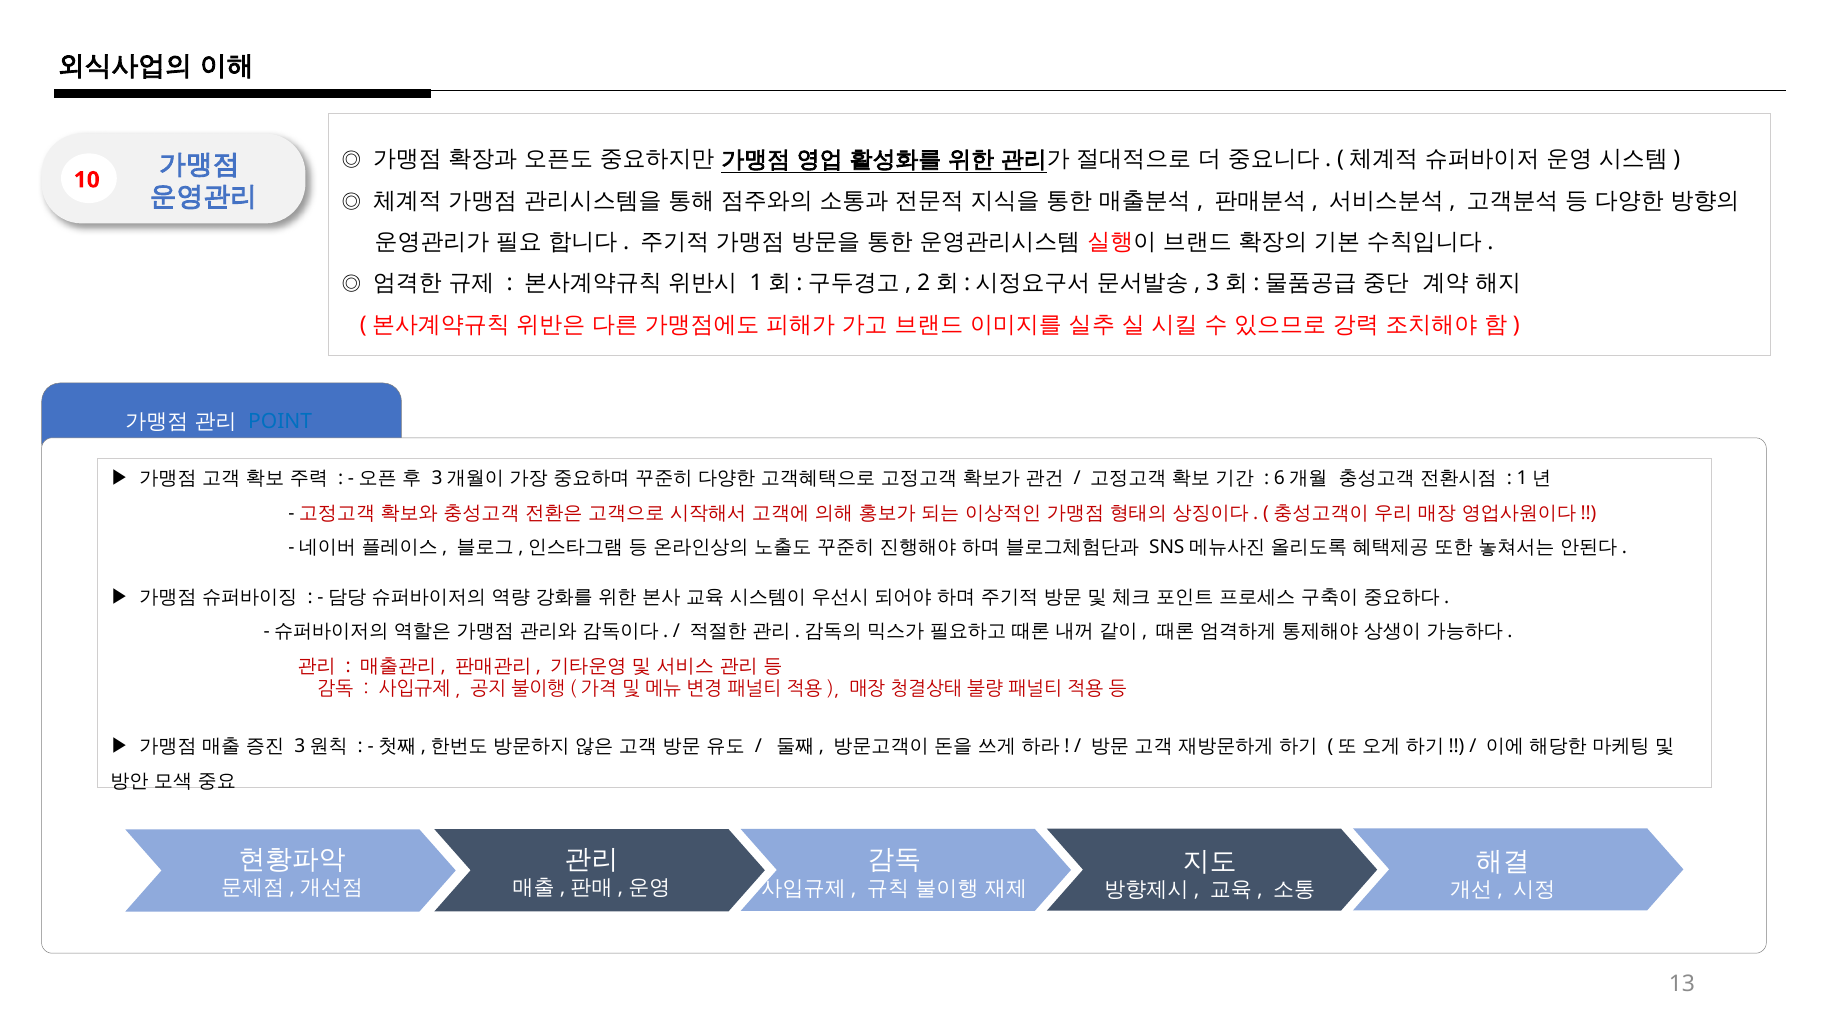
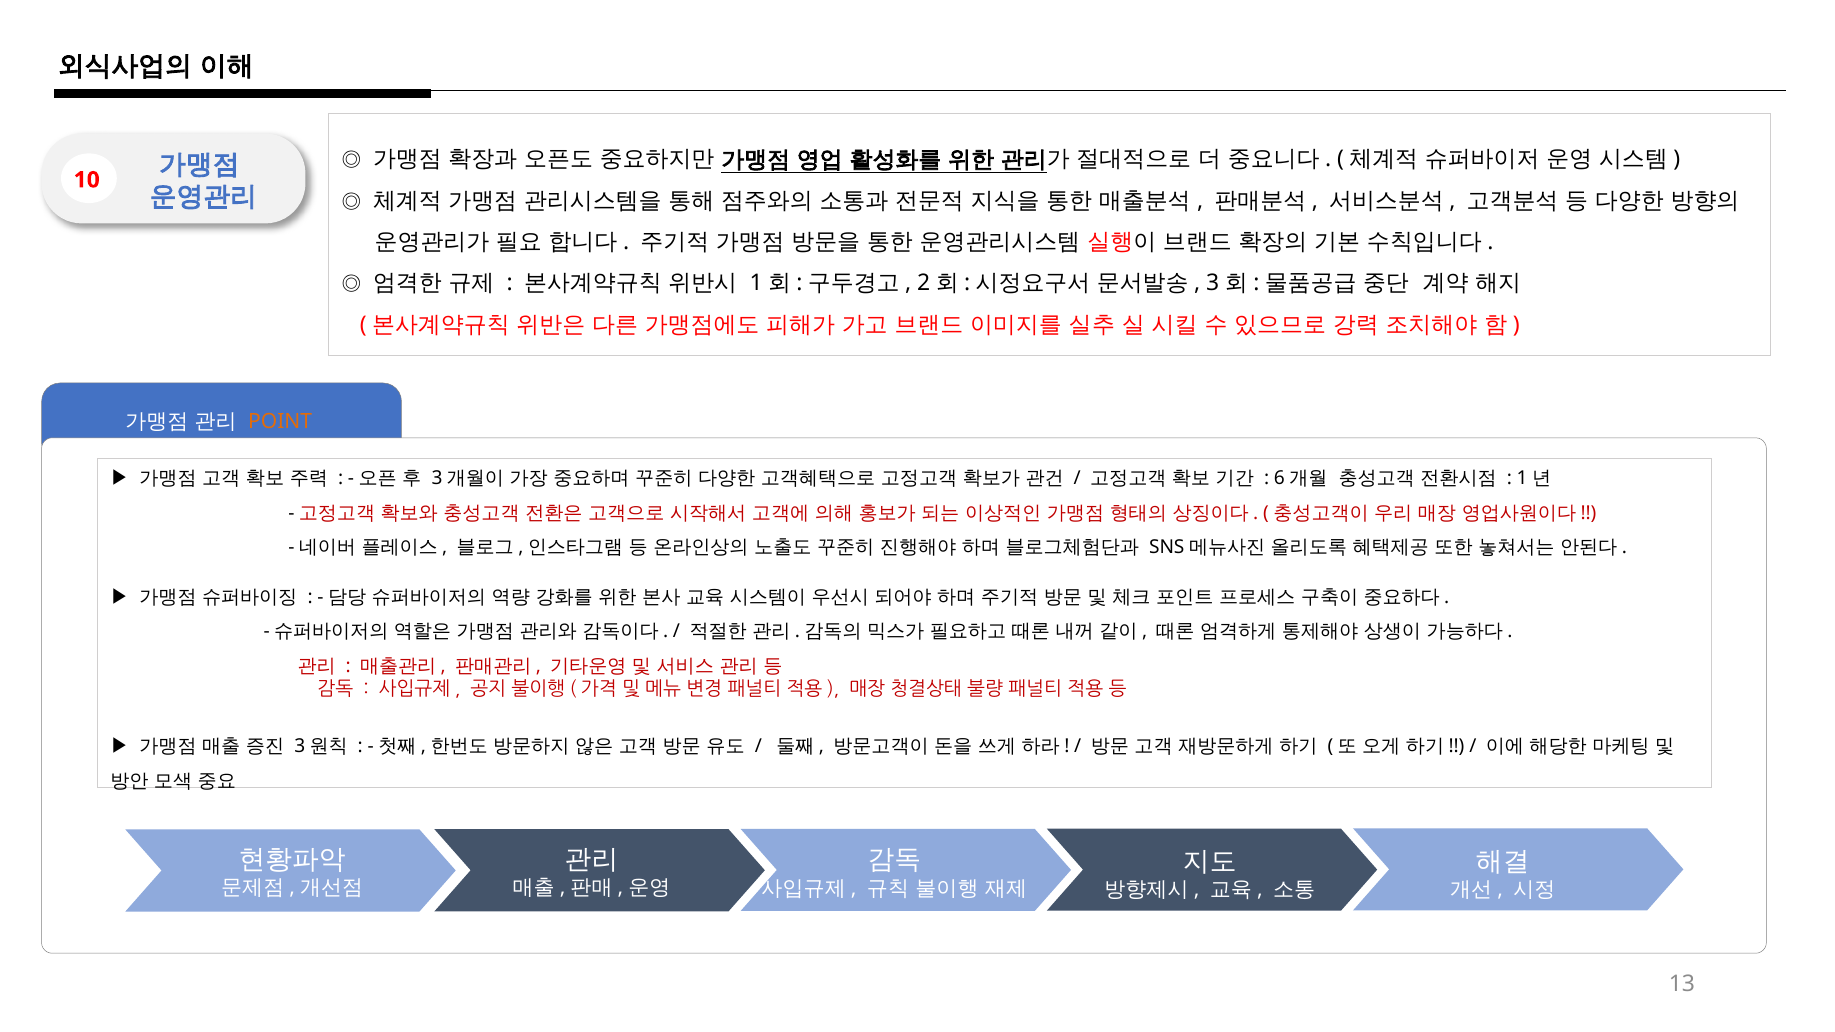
POINT colour: blue -> orange
